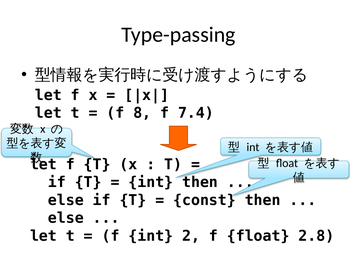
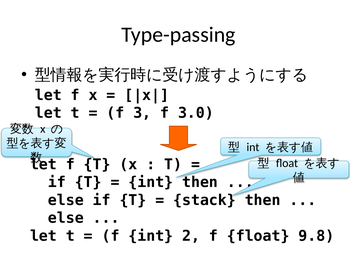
8: 8 -> 3
7.4: 7.4 -> 3.0
const: const -> stack
2.8: 2.8 -> 9.8
